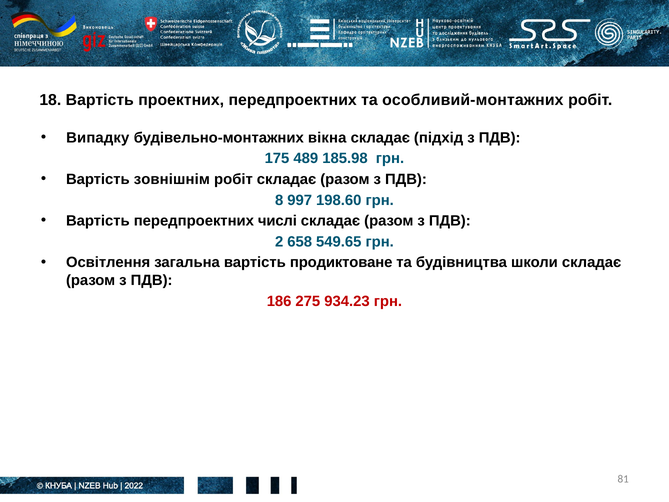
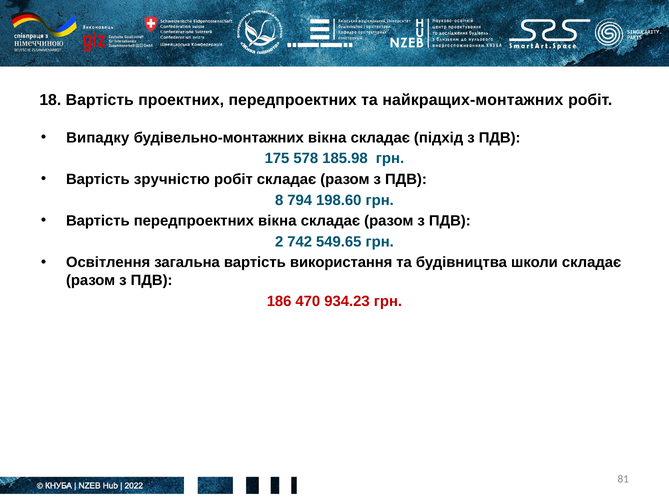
особливий-монтажних: особливий-монтажних -> найкращих-монтажних
489: 489 -> 578
зовнішнім: зовнішнім -> зручністю
997: 997 -> 794
передпроектних числі: числі -> вікна
658: 658 -> 742
продиктоване: продиктоване -> використання
275: 275 -> 470
